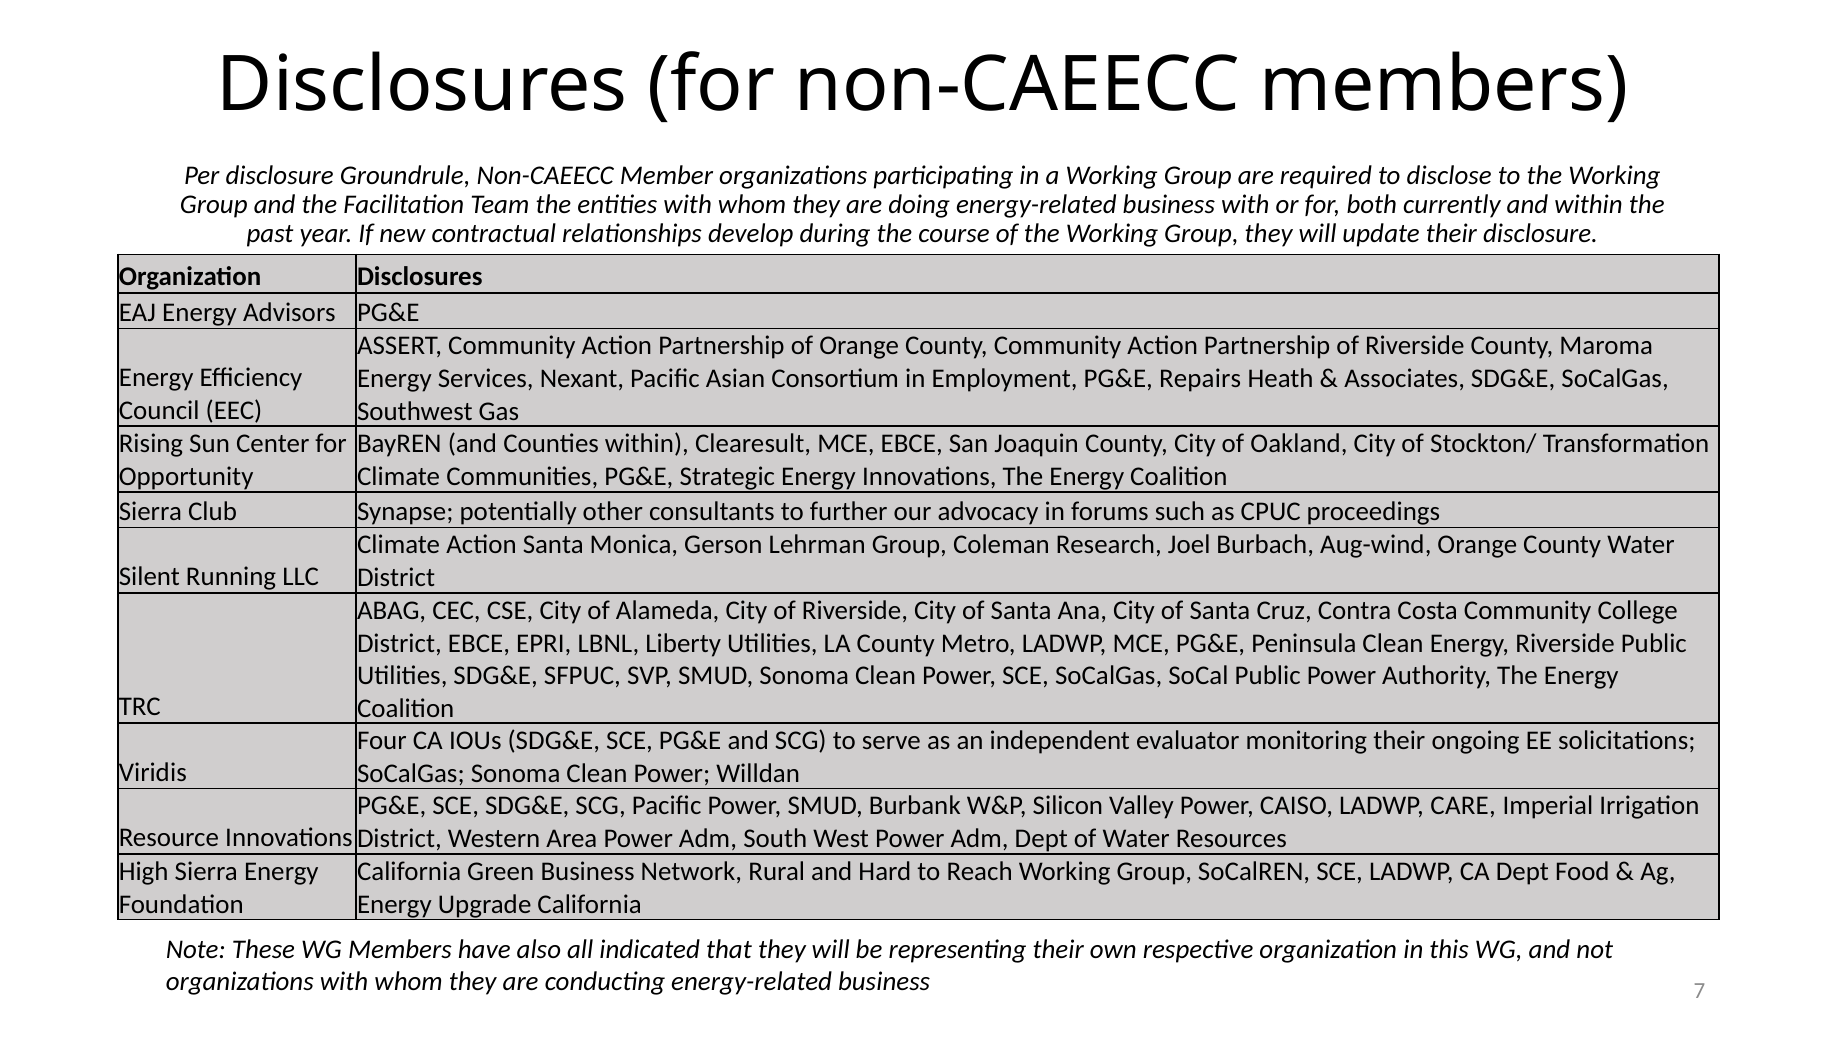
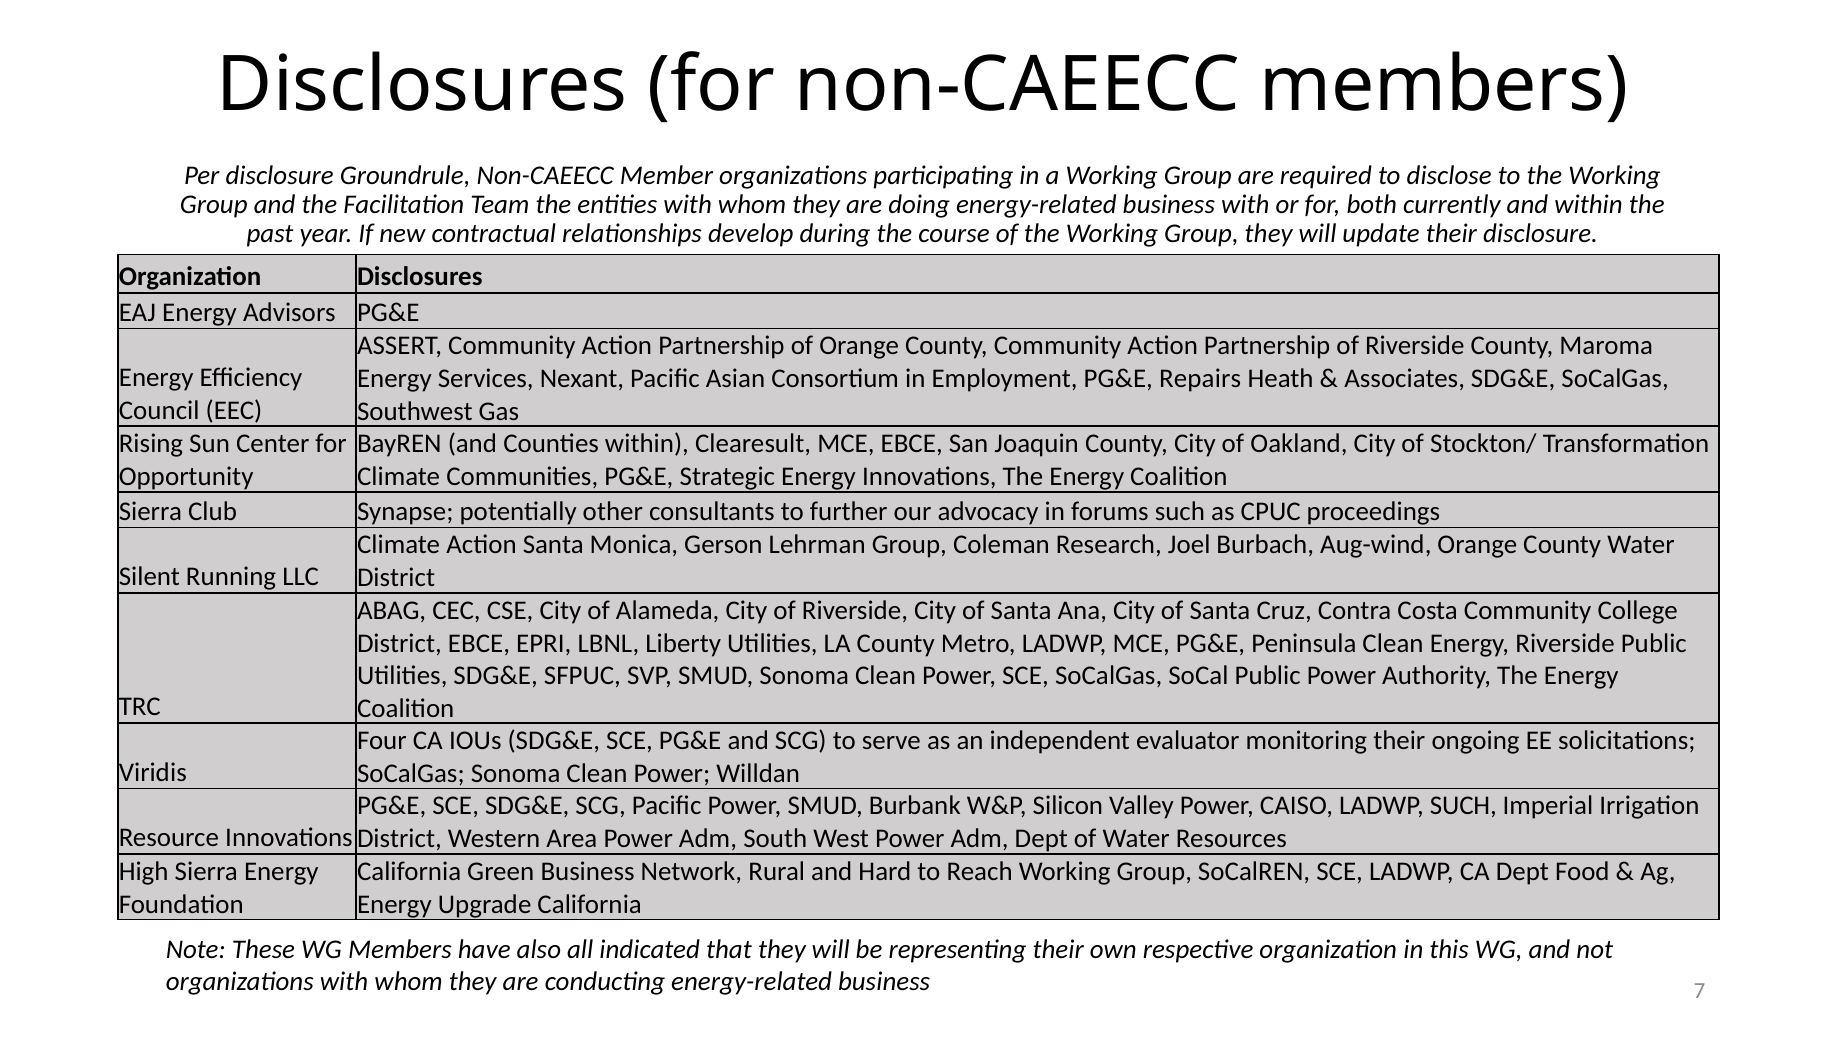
LADWP CARE: CARE -> SUCH
